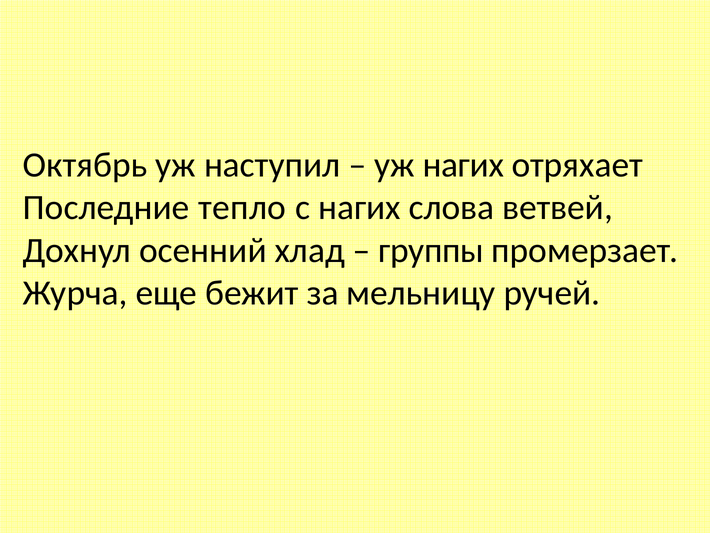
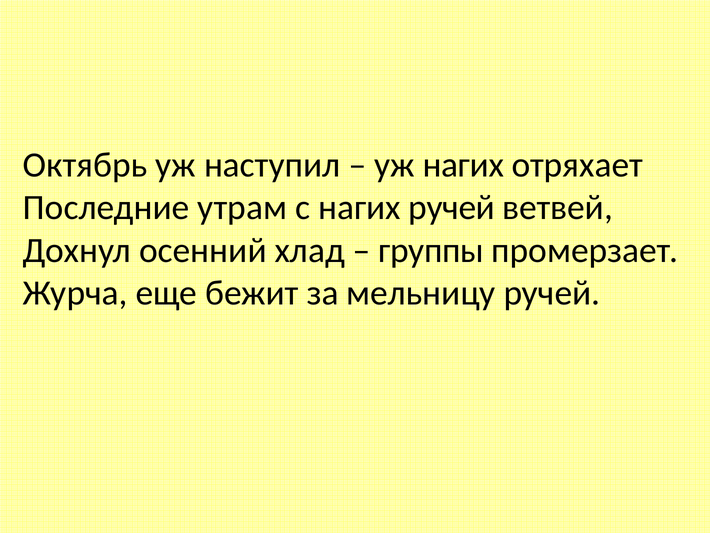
тепло: тепло -> утрам
нагих слова: слова -> ручей
